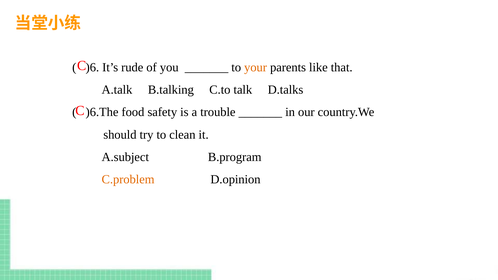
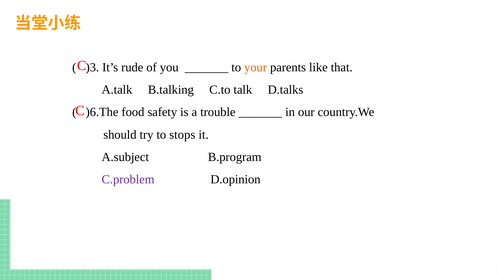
)6: )6 -> )3
clean: clean -> stops
C.problem colour: orange -> purple
